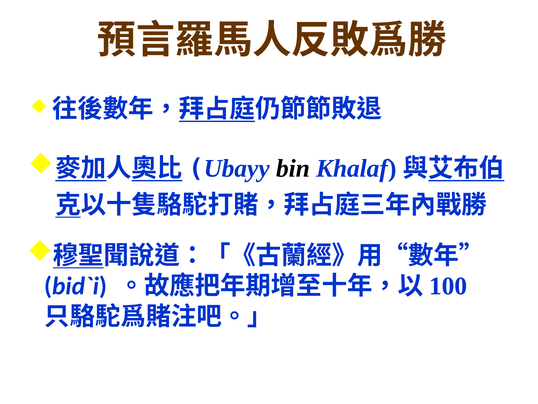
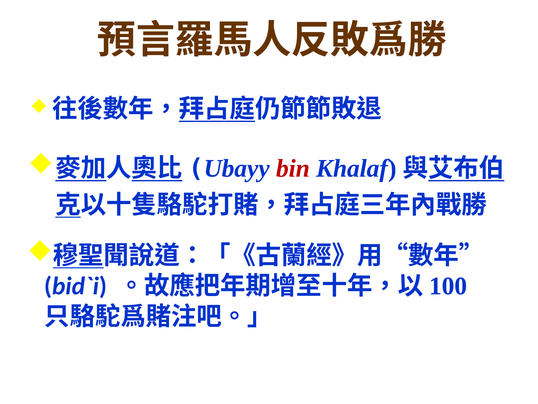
bin colour: black -> red
